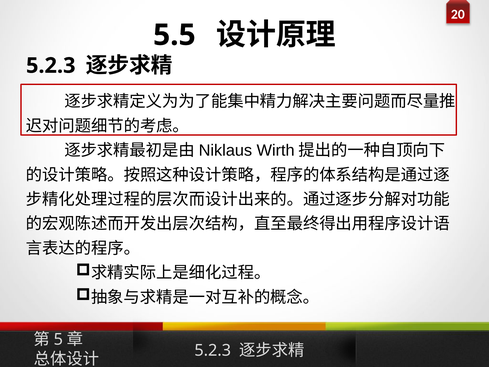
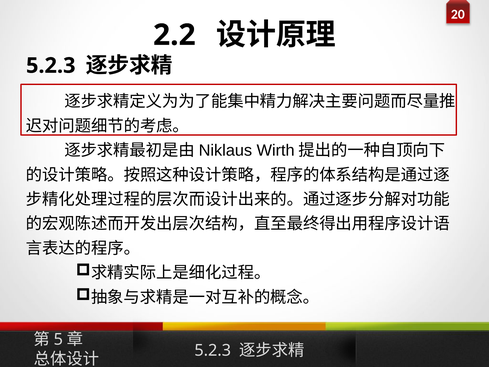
5.5: 5.5 -> 2.2
